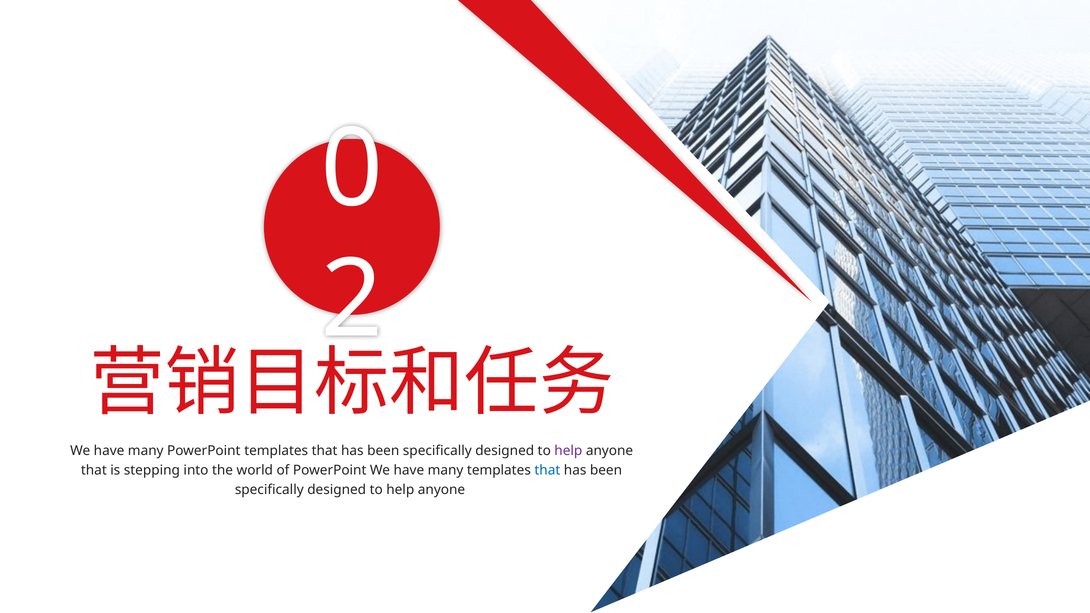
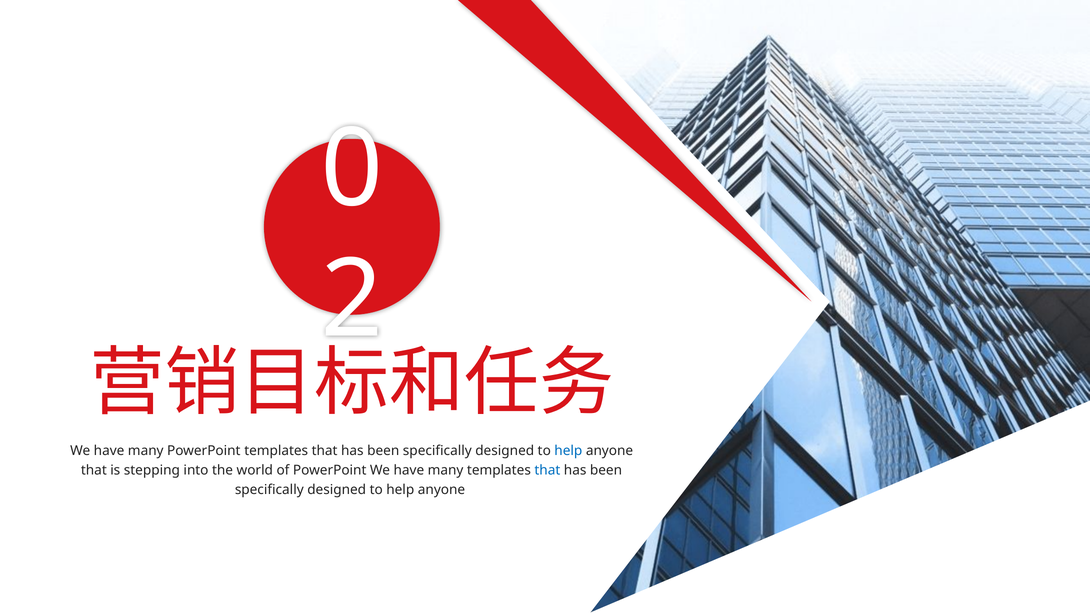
help at (568, 451) colour: purple -> blue
